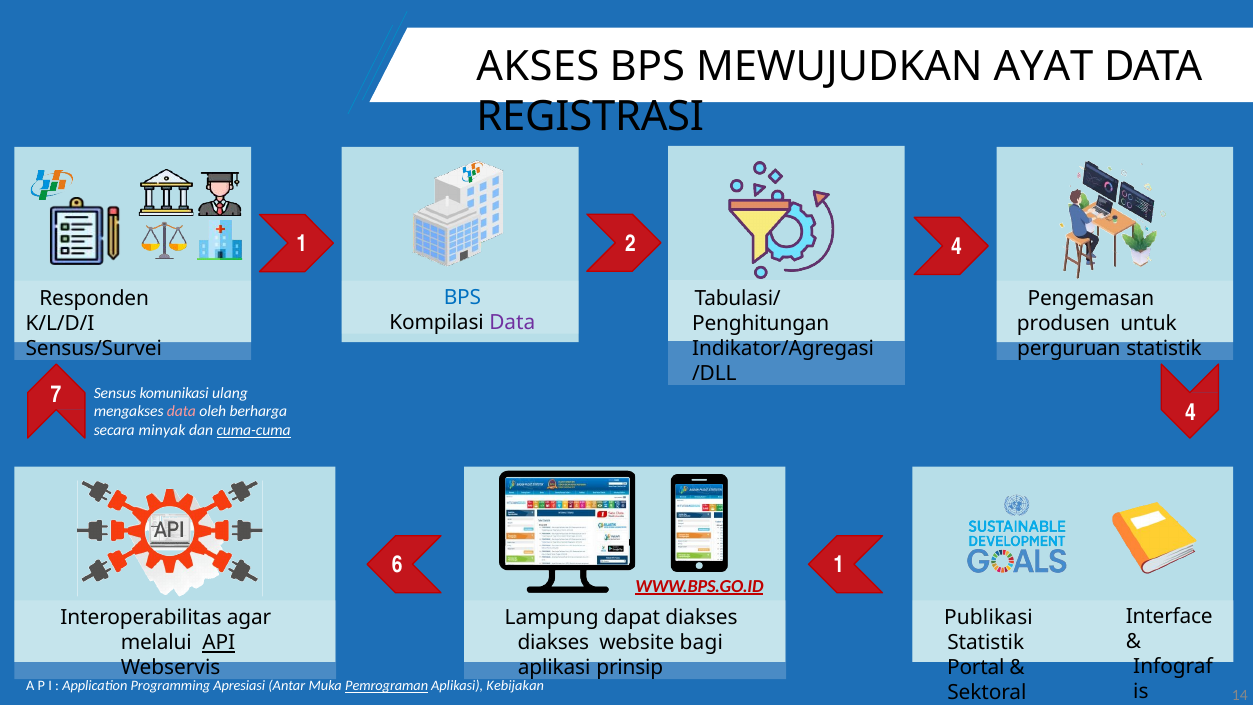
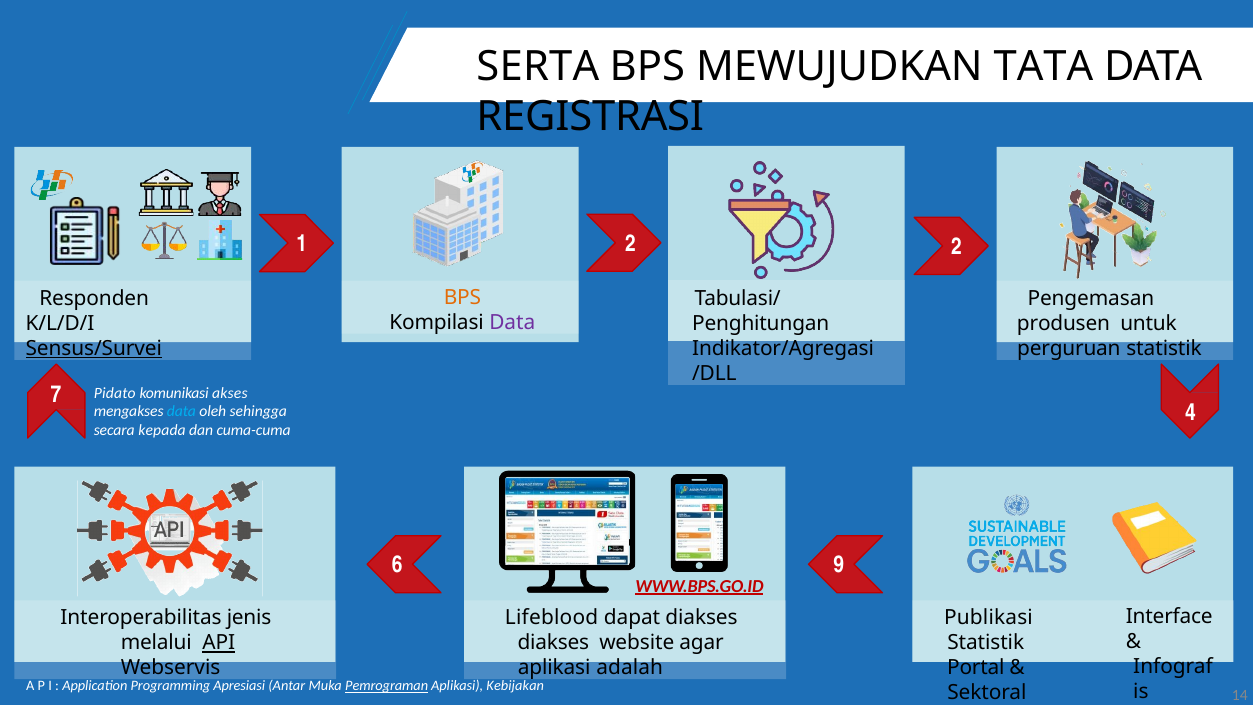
AKSES: AKSES -> SERTA
AYAT: AYAT -> TATA
2 4: 4 -> 2
BPS at (462, 297) colour: blue -> orange
Sensus/Survei underline: none -> present
Sensus: Sensus -> Pidato
ulang: ulang -> akses
data at (182, 412) colour: pink -> light blue
berharga: berharga -> sehingga
minyak: minyak -> kepada
cuma-cuma underline: present -> none
6 1: 1 -> 9
agar: agar -> jenis
Lampung: Lampung -> Lifeblood
bagi: bagi -> agar
prinsip: prinsip -> adalah
